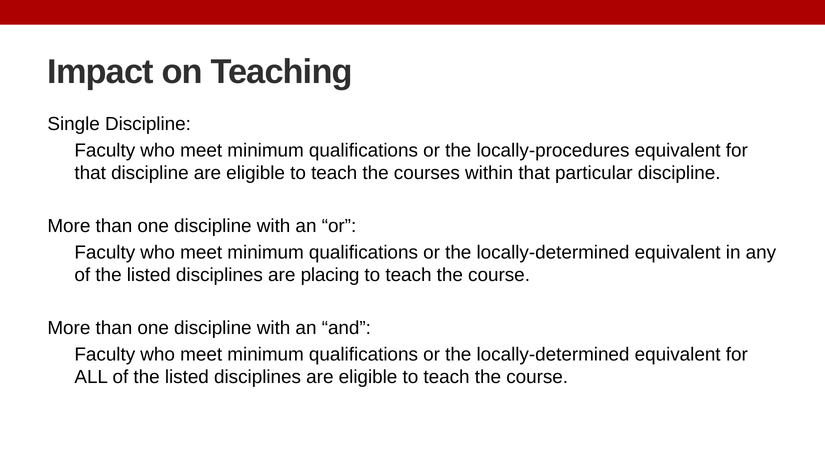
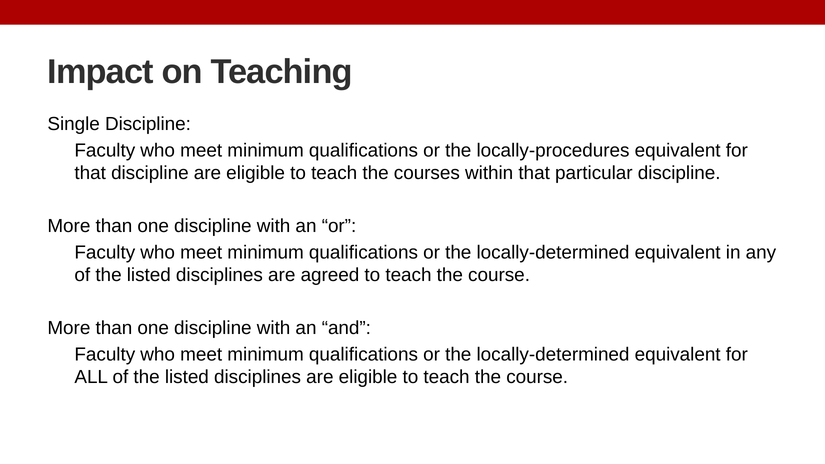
placing: placing -> agreed
